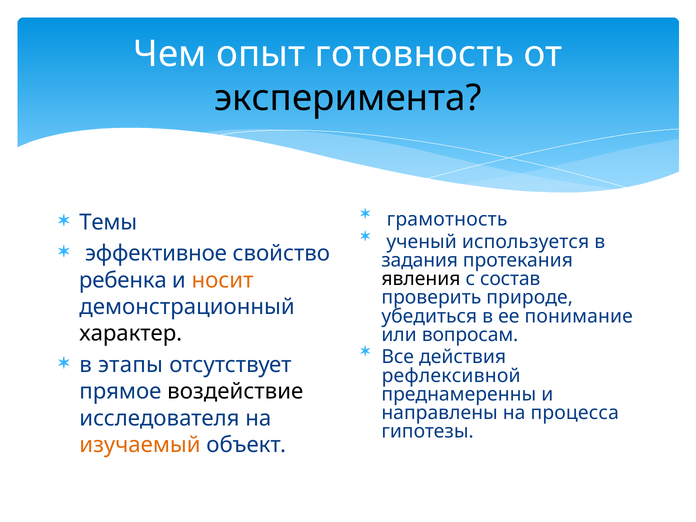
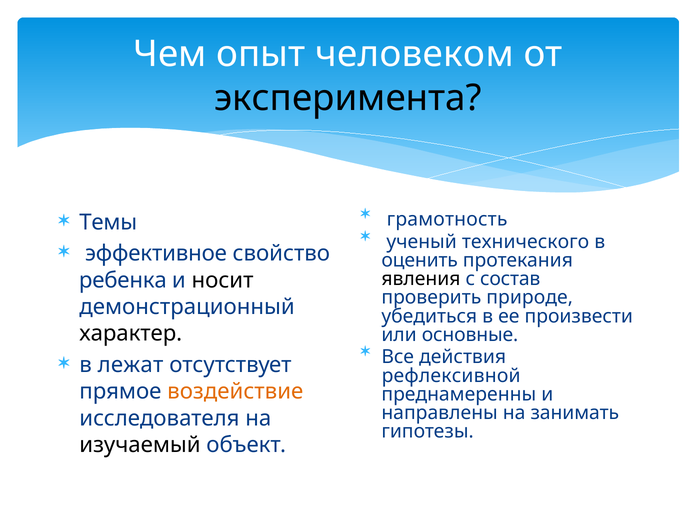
готовность: готовность -> человеком
используется: используется -> технического
задания: задания -> оценить
носит colour: orange -> black
понимание: понимание -> произвести
вопросам: вопросам -> основные
этапы: этапы -> лежат
воздействие colour: black -> orange
процесса: процесса -> занимать
изучаемый colour: orange -> black
